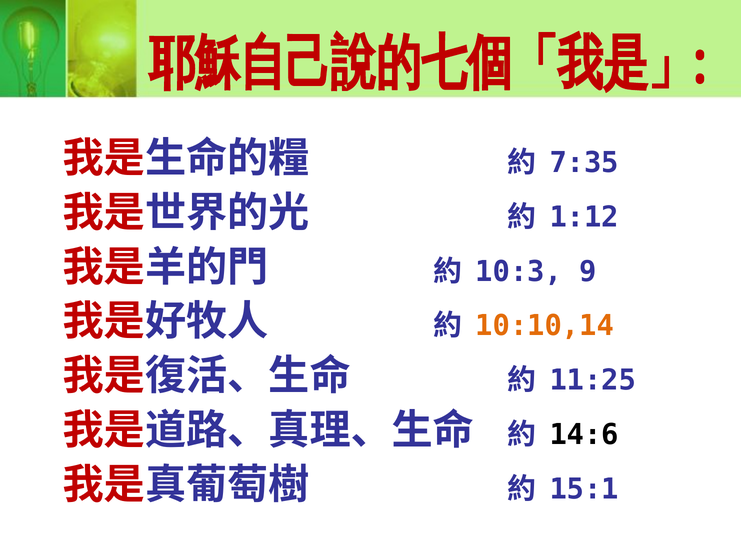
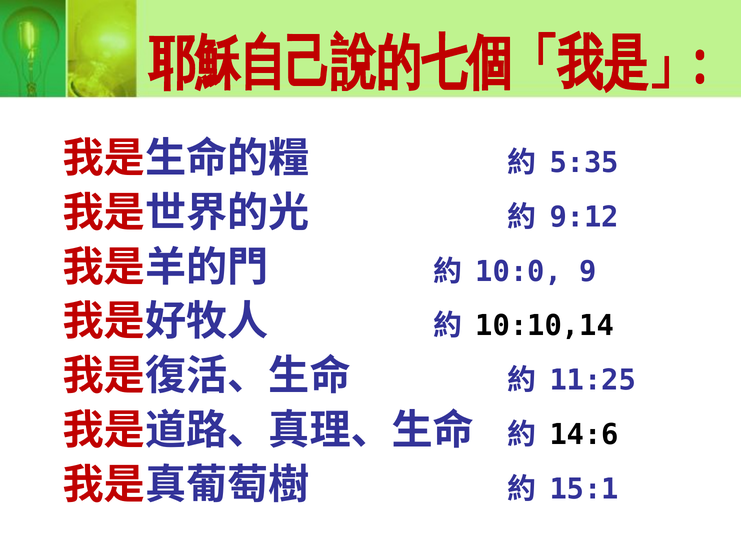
7:35: 7:35 -> 5:35
1:12: 1:12 -> 9:12
10:3: 10:3 -> 10:0
10:10,14 colour: orange -> black
